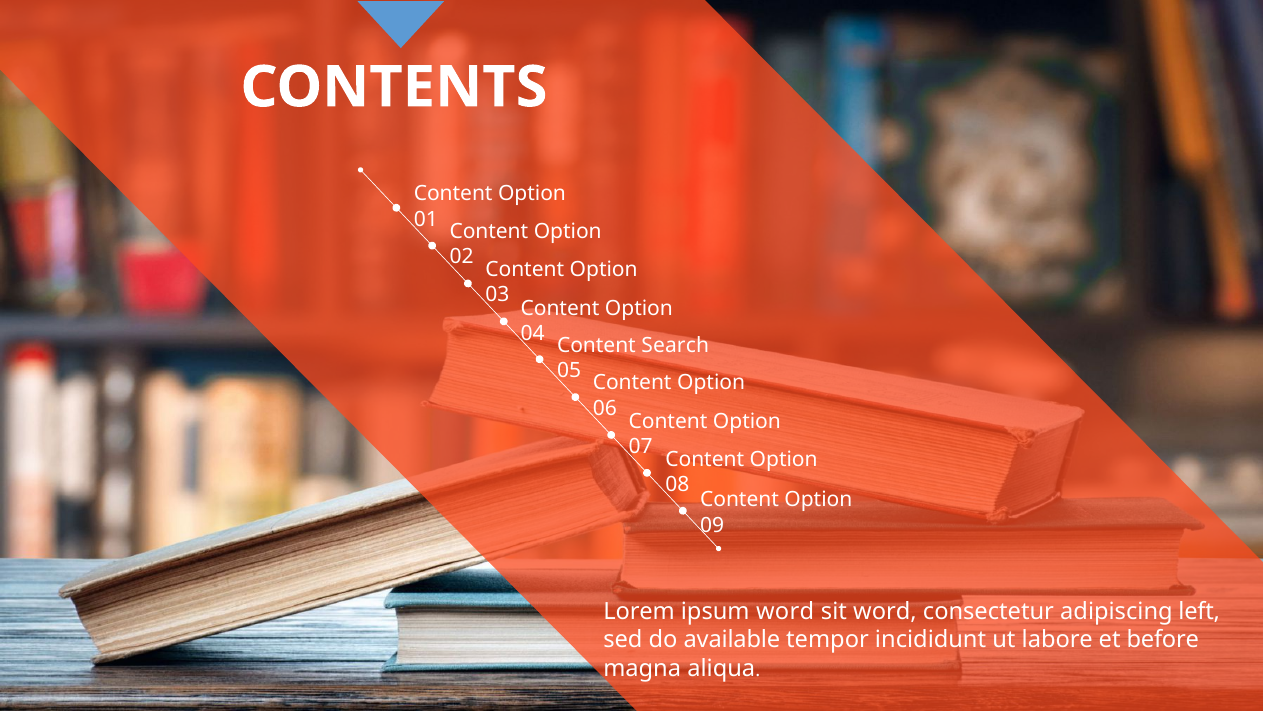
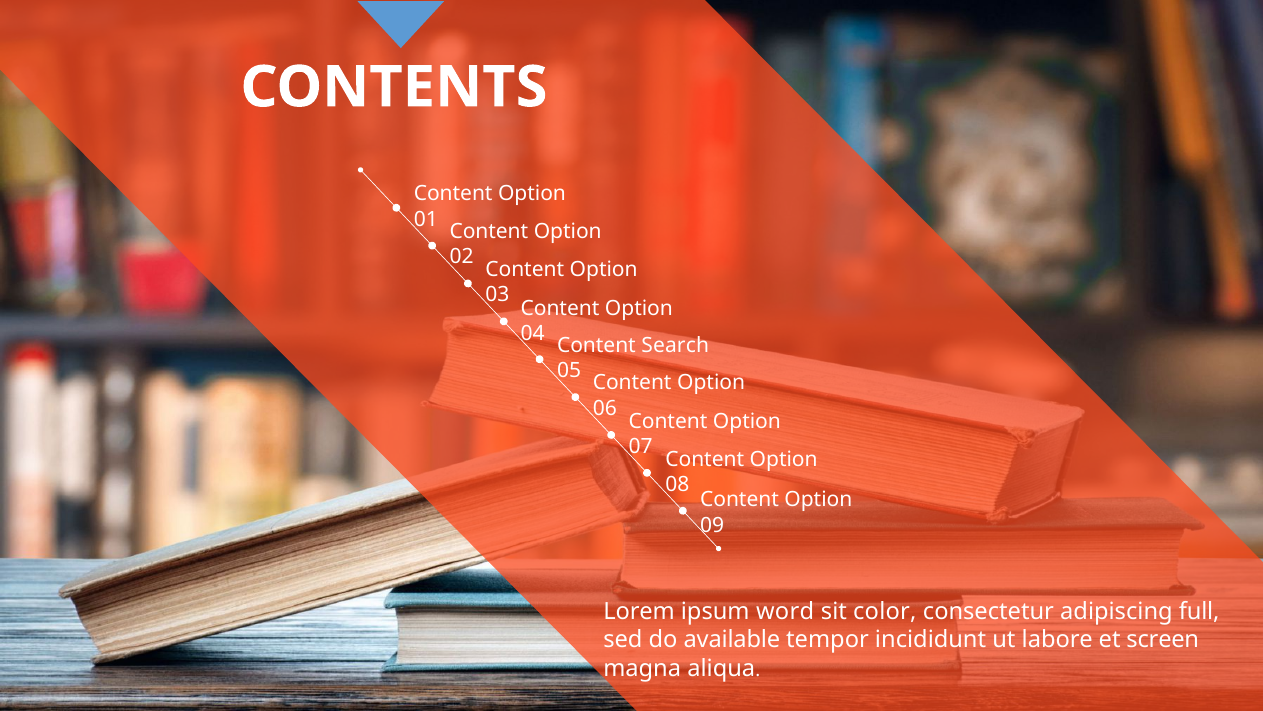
sit word: word -> color
left: left -> full
before: before -> screen
